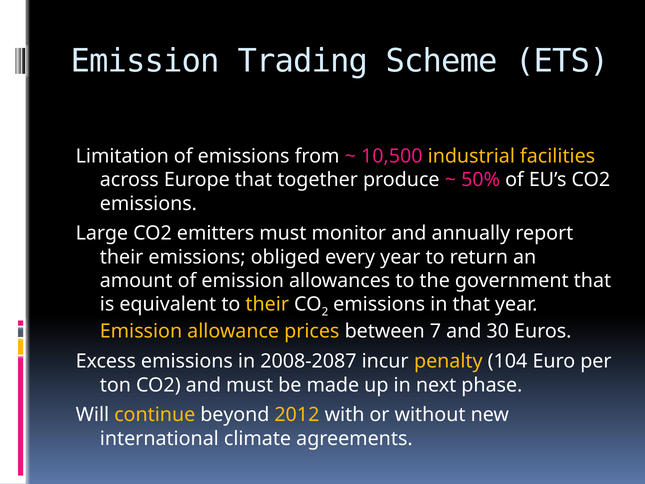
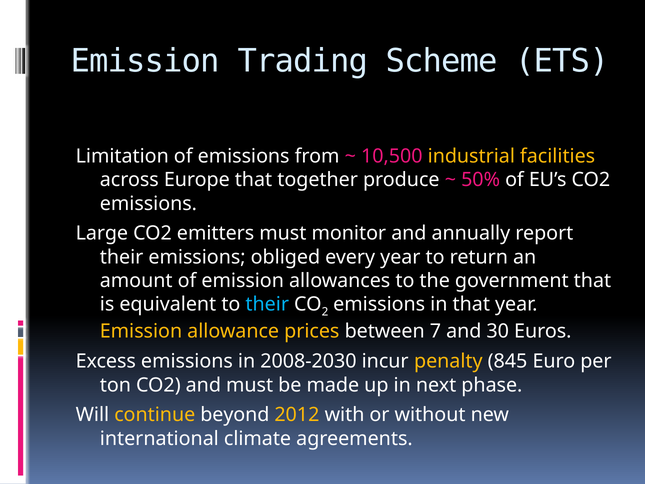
their at (267, 304) colour: yellow -> light blue
2008-2087: 2008-2087 -> 2008-2030
104: 104 -> 845
